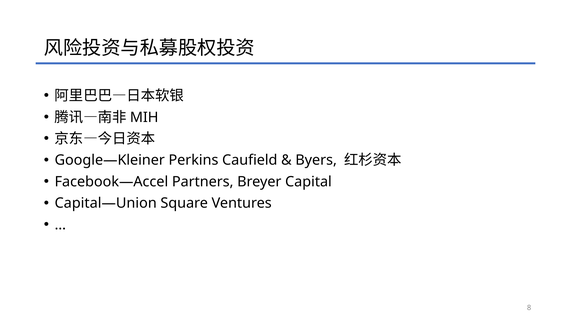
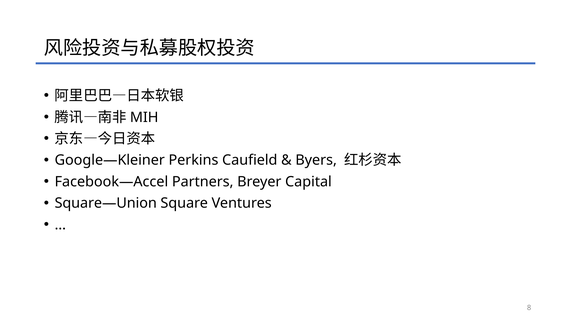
Capital—Union: Capital—Union -> Square—Union
